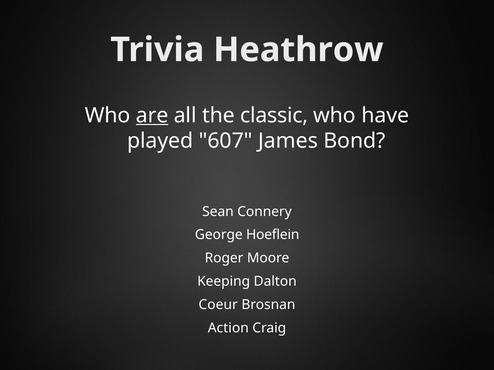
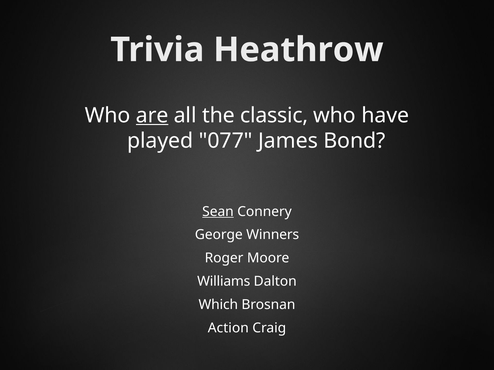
607: 607 -> 077
Sean underline: none -> present
Hoeflein: Hoeflein -> Winners
Keeping: Keeping -> Williams
Coeur: Coeur -> Which
